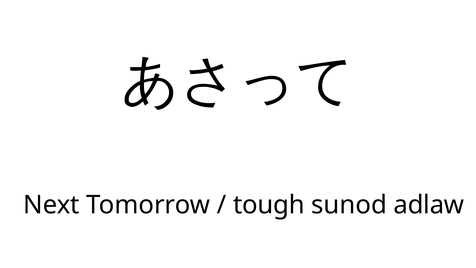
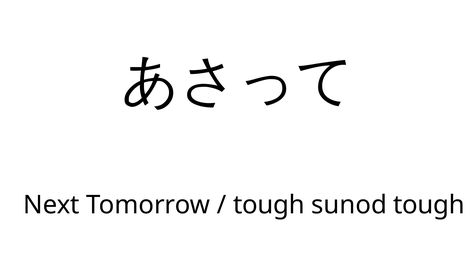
sunod adlaw: adlaw -> tough
